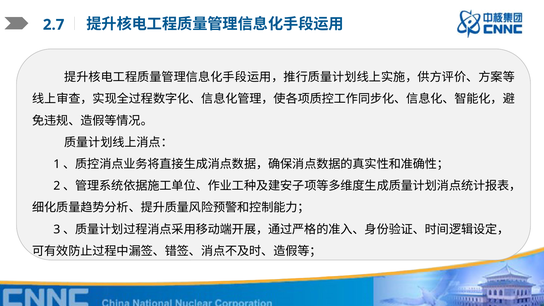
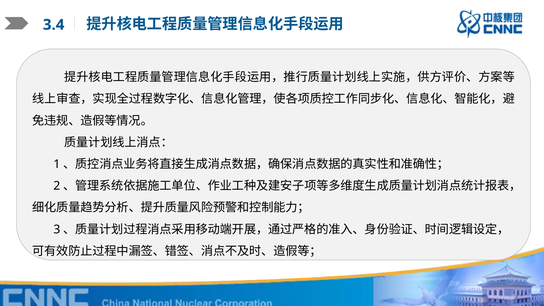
2.7: 2.7 -> 3.4
